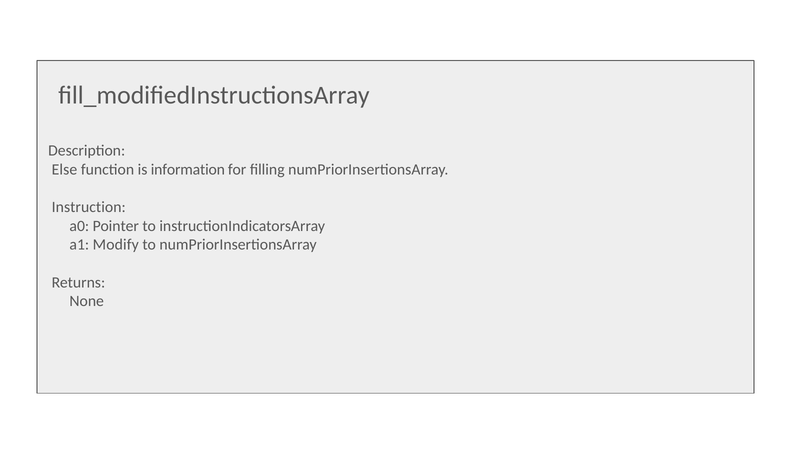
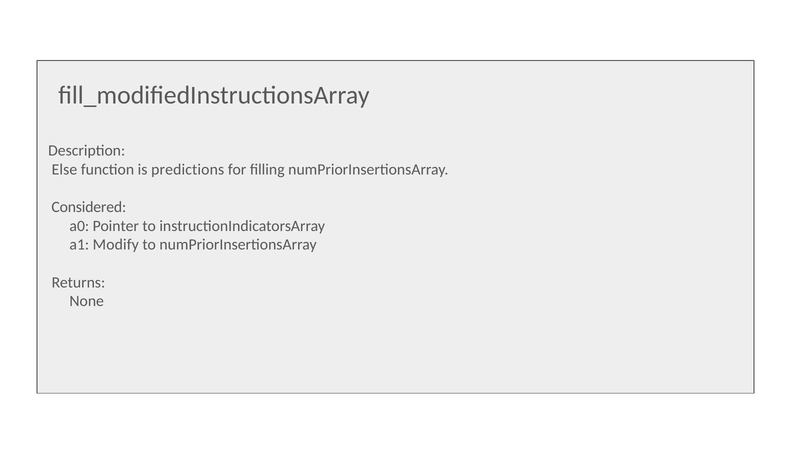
information: information -> predictions
Instruction: Instruction -> Considered
